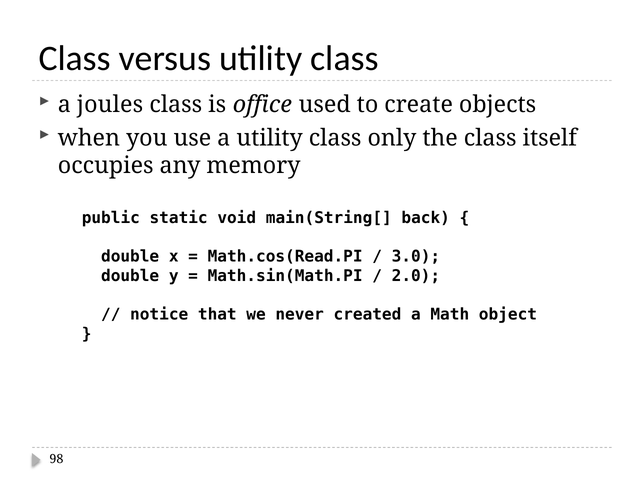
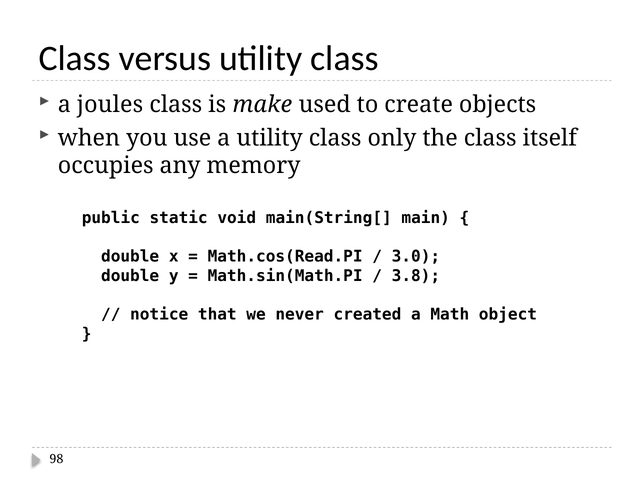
office: office -> make
back: back -> main
2.0: 2.0 -> 3.8
